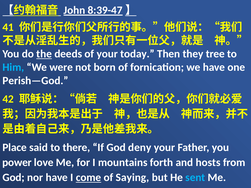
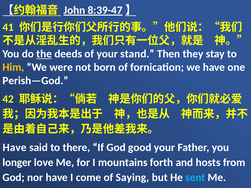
today: today -> stand
tree: tree -> stay
Him colour: light blue -> yellow
Place at (15, 148): Place -> Have
deny: deny -> good
power: power -> longer
come underline: present -> none
